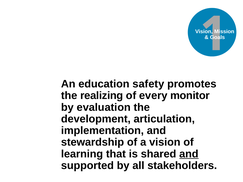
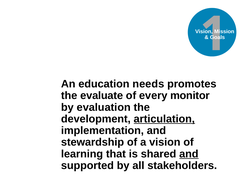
safety: safety -> needs
realizing: realizing -> evaluate
articulation underline: none -> present
